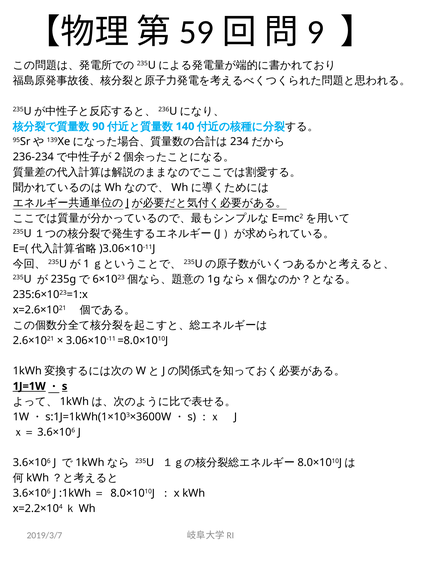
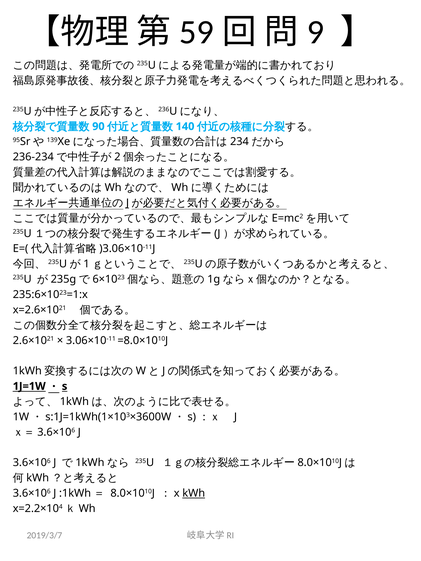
kWh underline: none -> present
